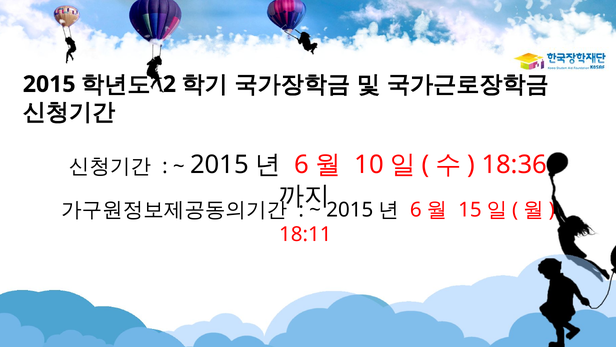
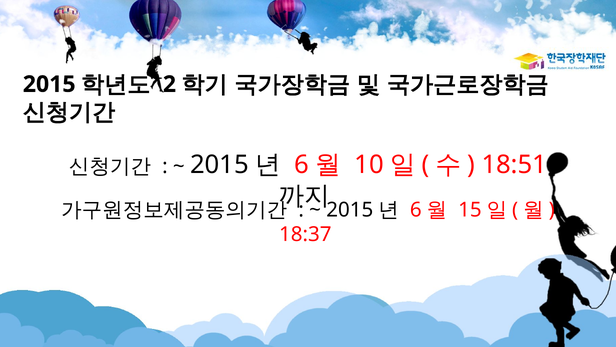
18:36: 18:36 -> 18:51
18:11: 18:11 -> 18:37
